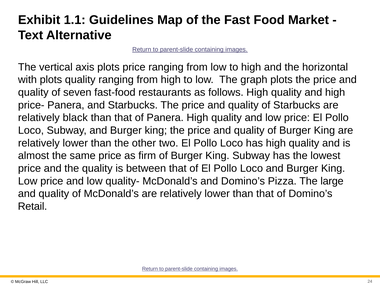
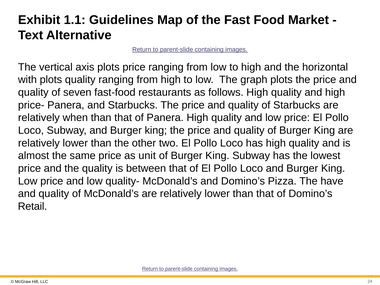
black: black -> when
firm: firm -> unit
large: large -> have
